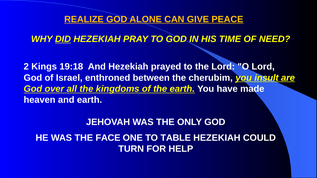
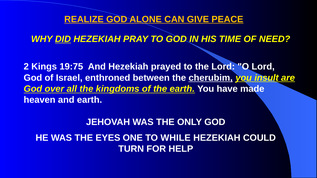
19:18: 19:18 -> 19:75
cherubim underline: none -> present
FACE: FACE -> EYES
TABLE: TABLE -> WHILE
